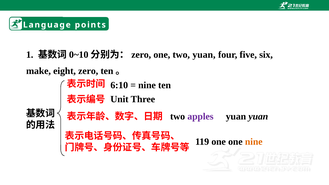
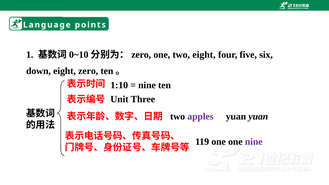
two yuan: yuan -> eight
make: make -> down
6:10: 6:10 -> 1:10
nine at (254, 142) colour: orange -> purple
